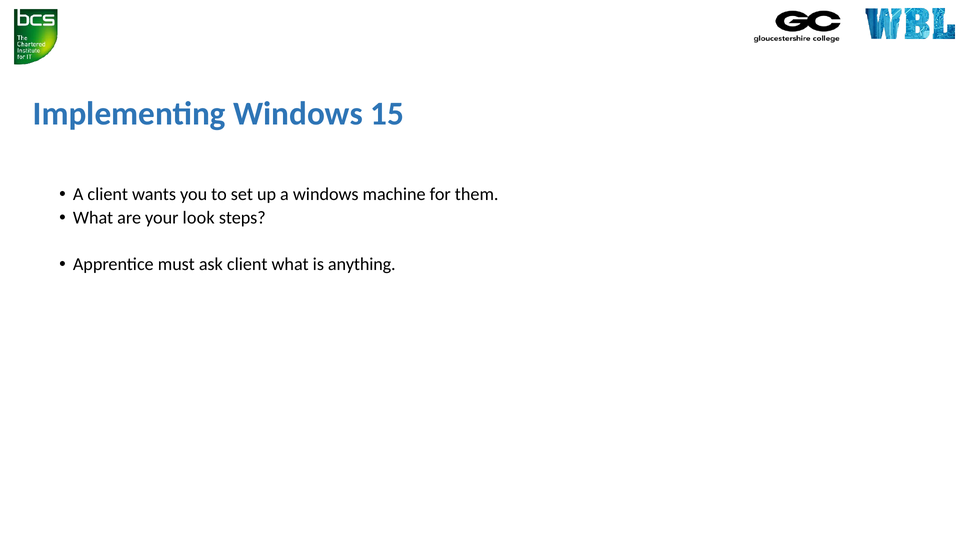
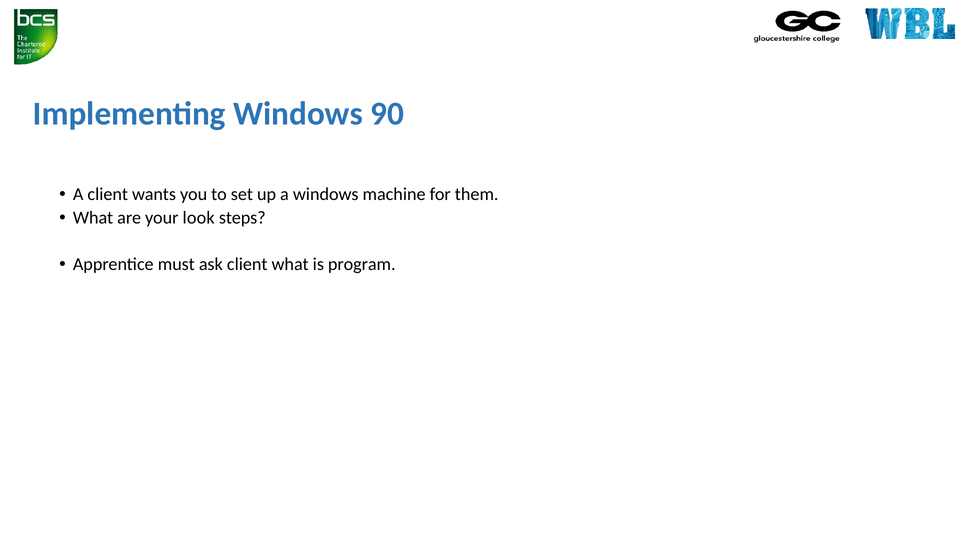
15: 15 -> 90
anything: anything -> program
